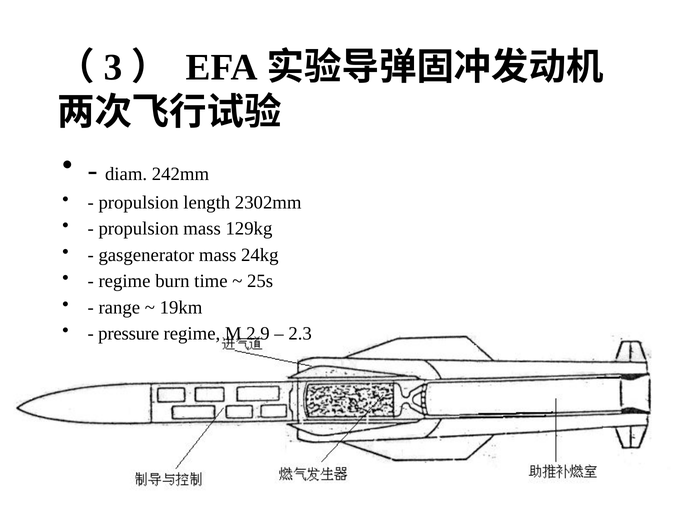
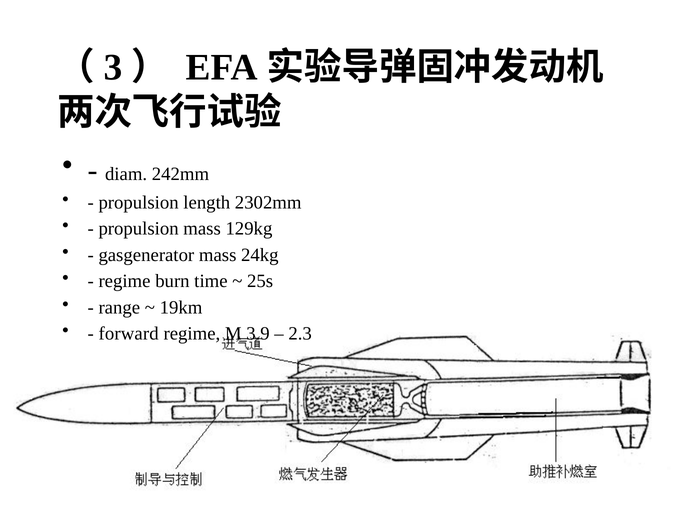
pressure: pressure -> forward
2.9: 2.9 -> 3.9
